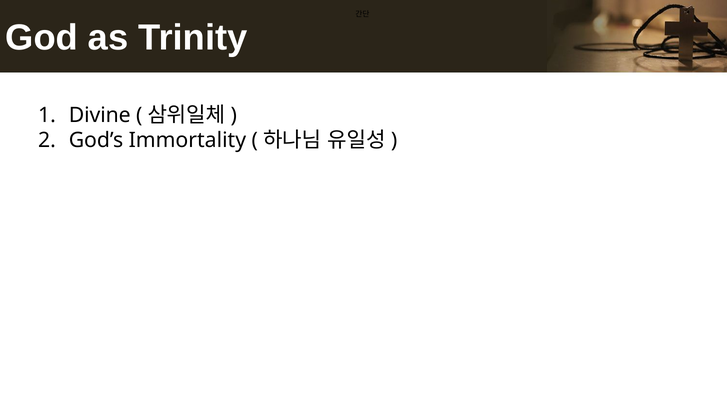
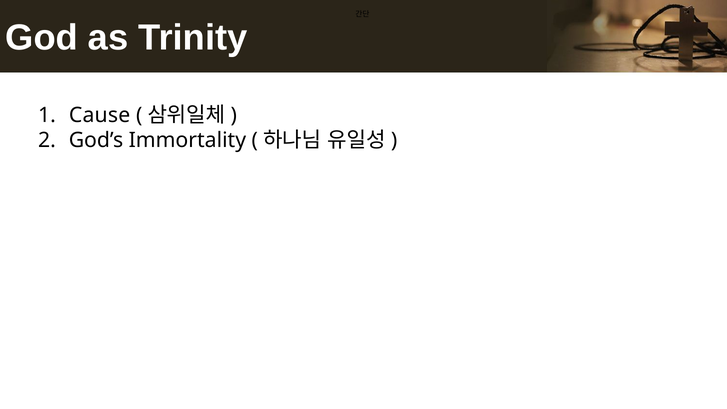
Divine: Divine -> Cause
